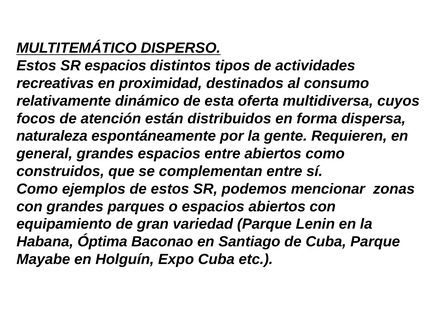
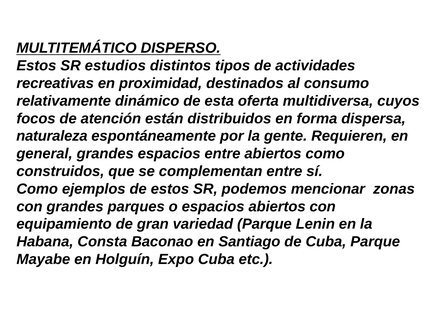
SR espacios: espacios -> estudios
Óptima: Óptima -> Consta
